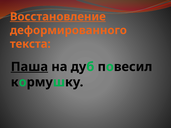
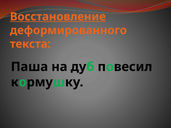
Паша underline: present -> none
